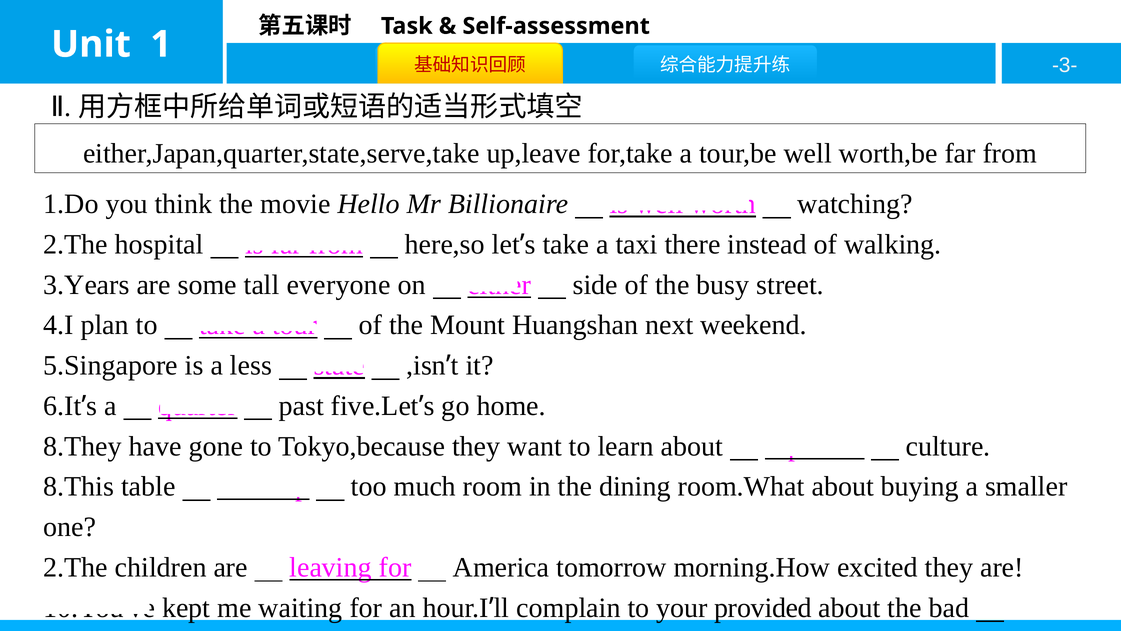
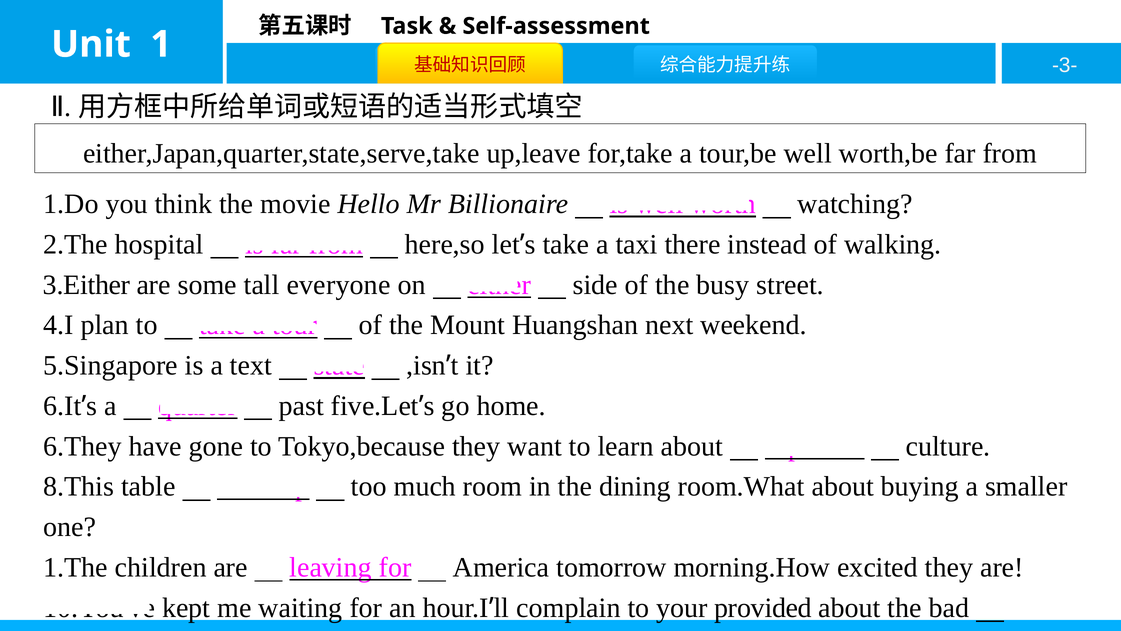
3.Years: 3.Years -> 3.Either
less: less -> text
8.They: 8.They -> 6.They
2.The at (76, 567): 2.The -> 1.The
